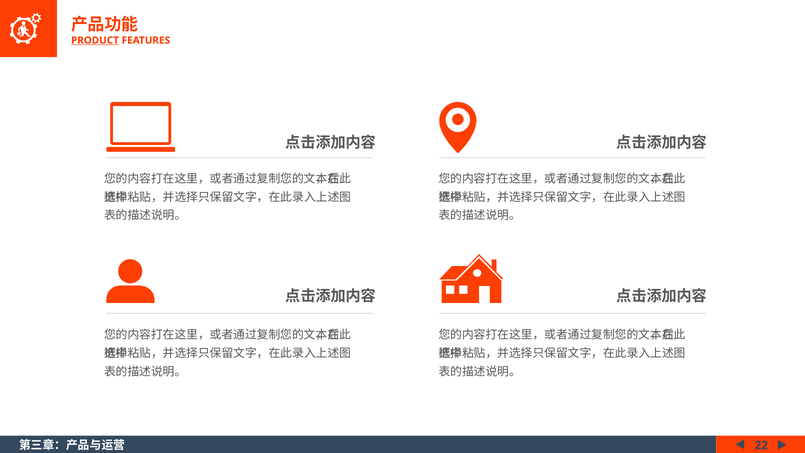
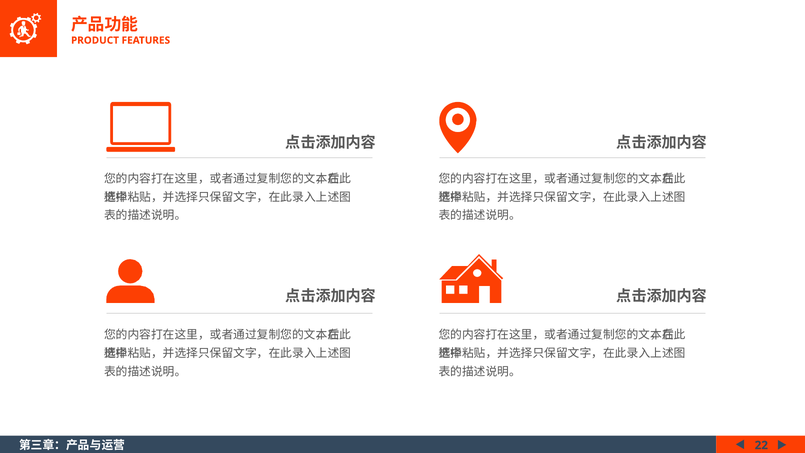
PRODUCT underline: present -> none
